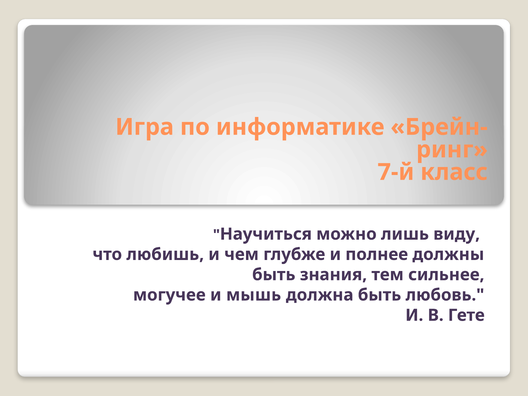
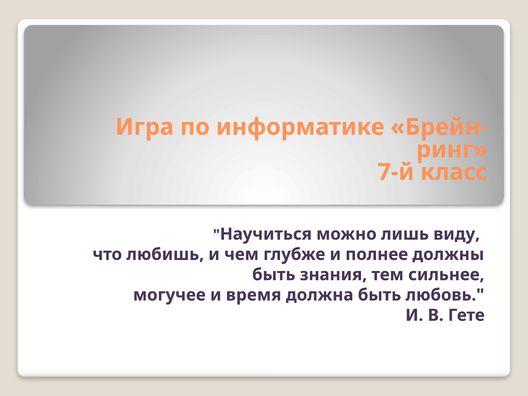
мышь: мышь -> время
